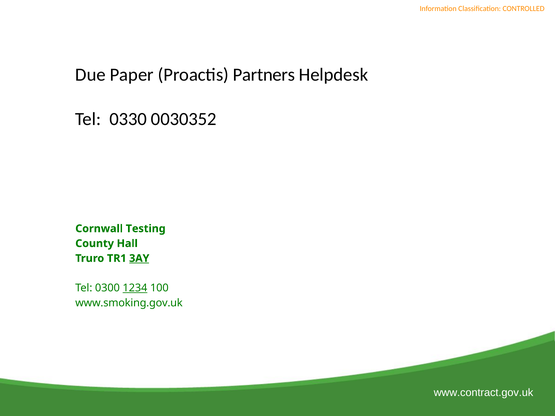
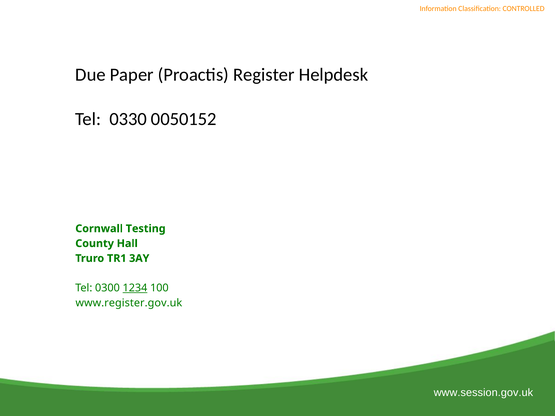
Partners: Partners -> Register
0030352: 0030352 -> 0050152
3AY underline: present -> none
www.smoking.gov.uk: www.smoking.gov.uk -> www.register.gov.uk
www.contract.gov.uk: www.contract.gov.uk -> www.session.gov.uk
